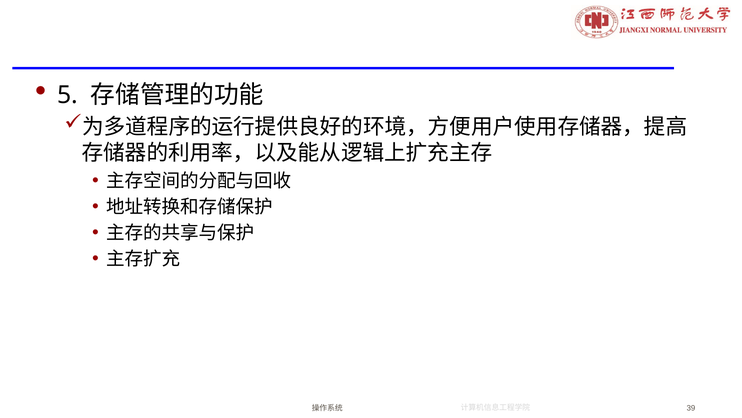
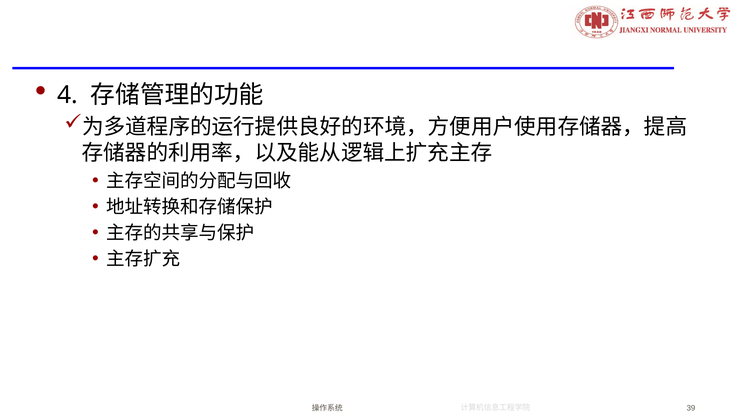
5: 5 -> 4
